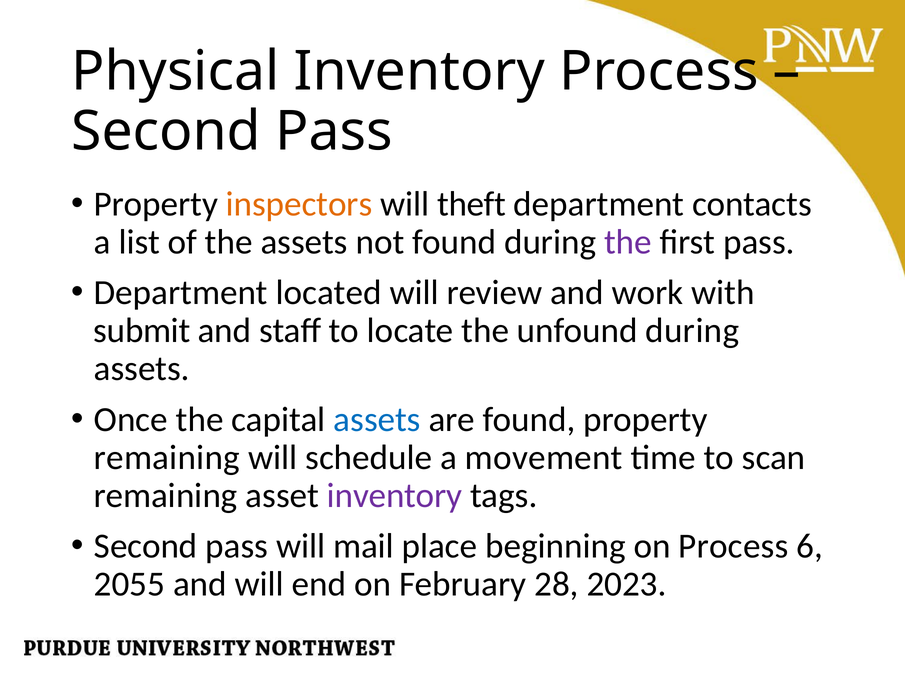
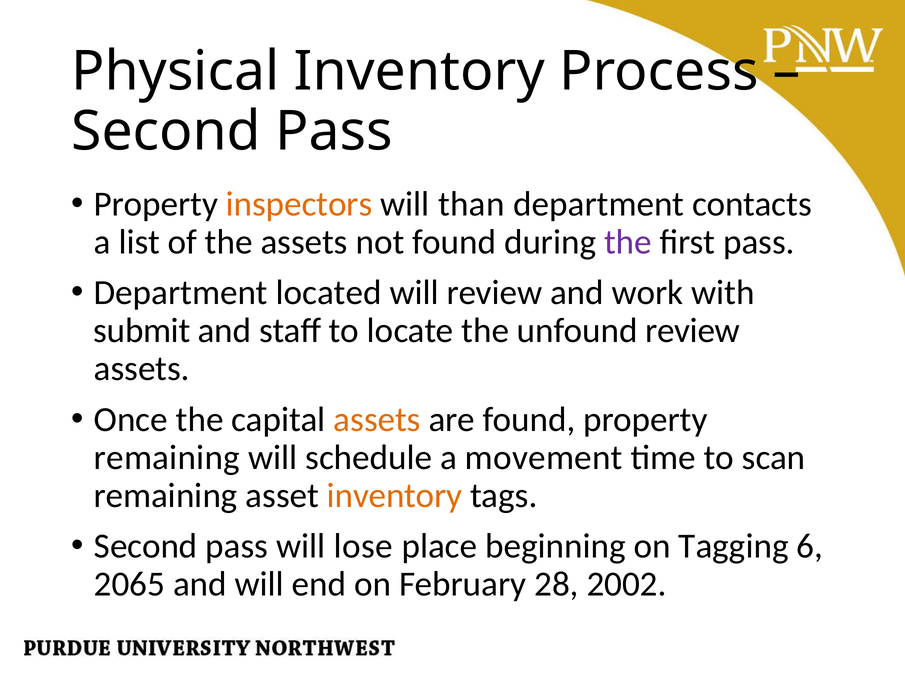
theft: theft -> than
unfound during: during -> review
assets at (377, 419) colour: blue -> orange
inventory at (395, 495) colour: purple -> orange
mail: mail -> lose
on Process: Process -> Tagging
2055: 2055 -> 2065
2023: 2023 -> 2002
